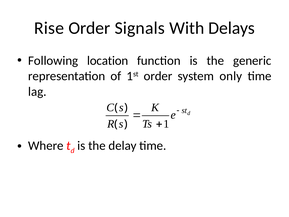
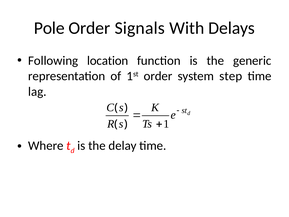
Rise: Rise -> Pole
only: only -> step
